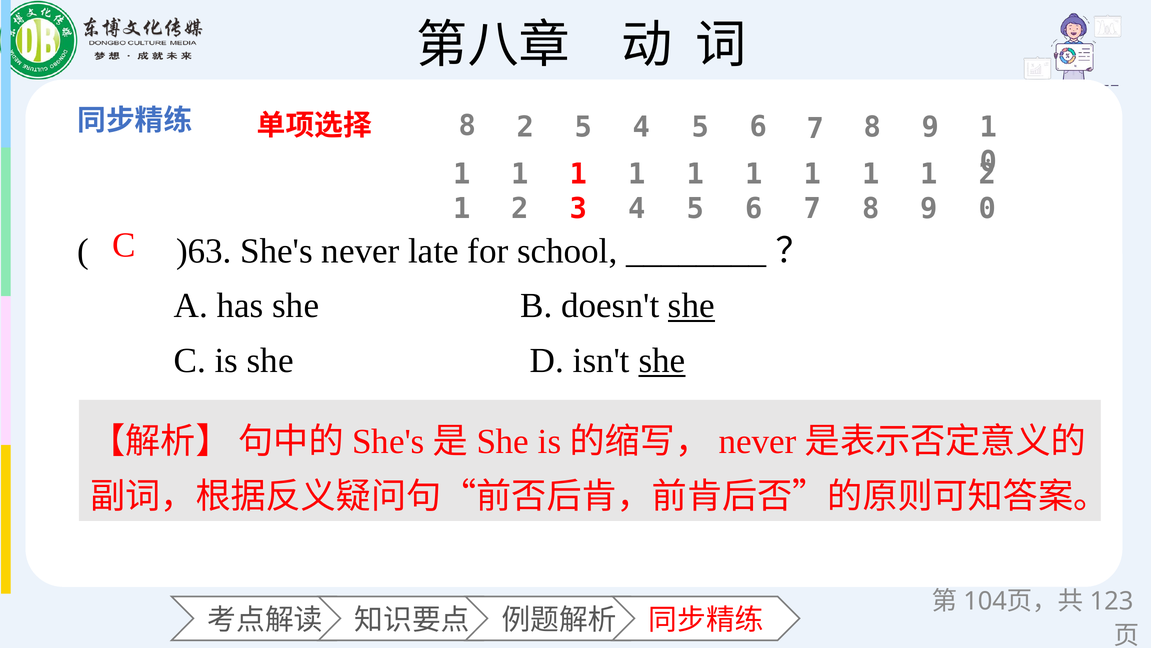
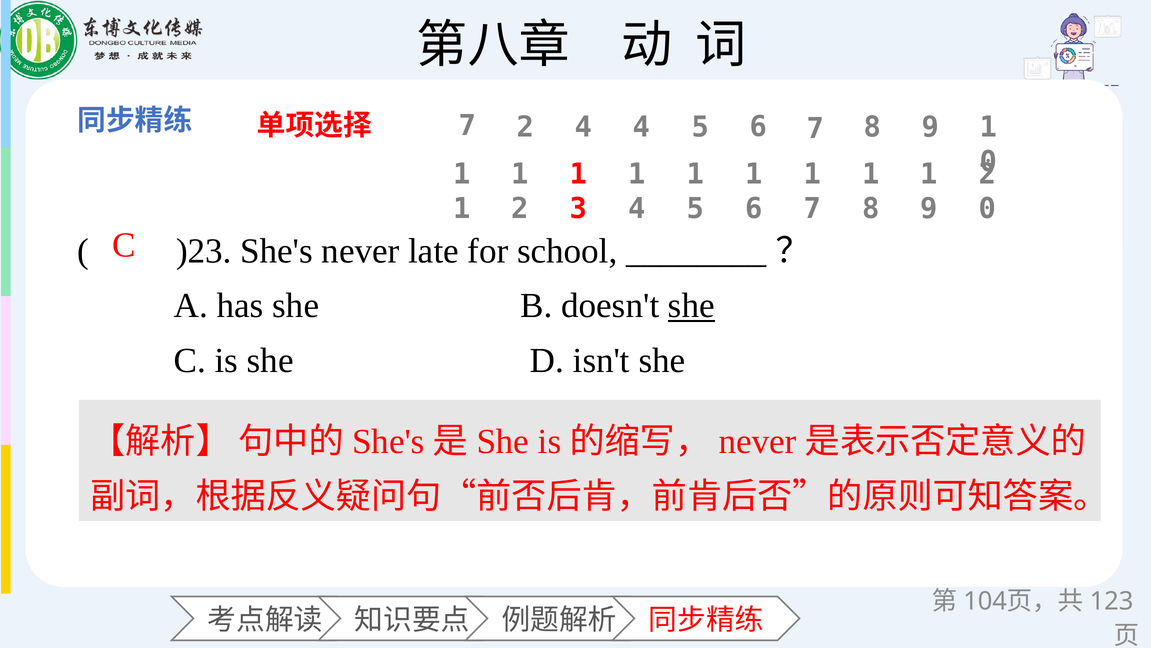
8 at (467, 126): 8 -> 7
2 5: 5 -> 4
)63: )63 -> )23
she at (662, 360) underline: present -> none
